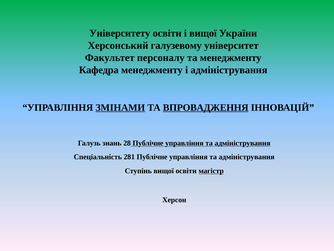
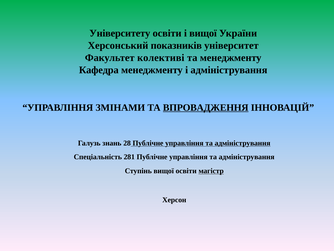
галузевому: галузевому -> показників
персоналу: персоналу -> колективі
ЗМІНАМИ underline: present -> none
